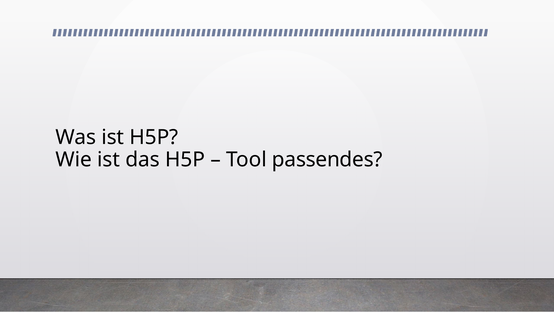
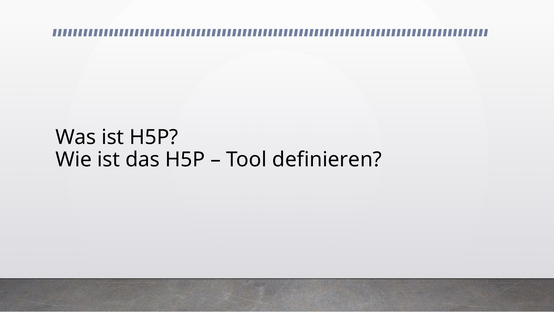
passendes: passendes -> definieren
